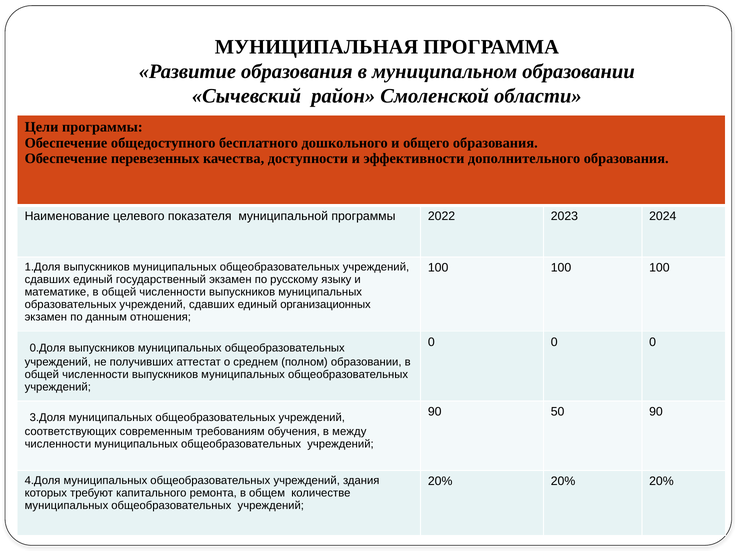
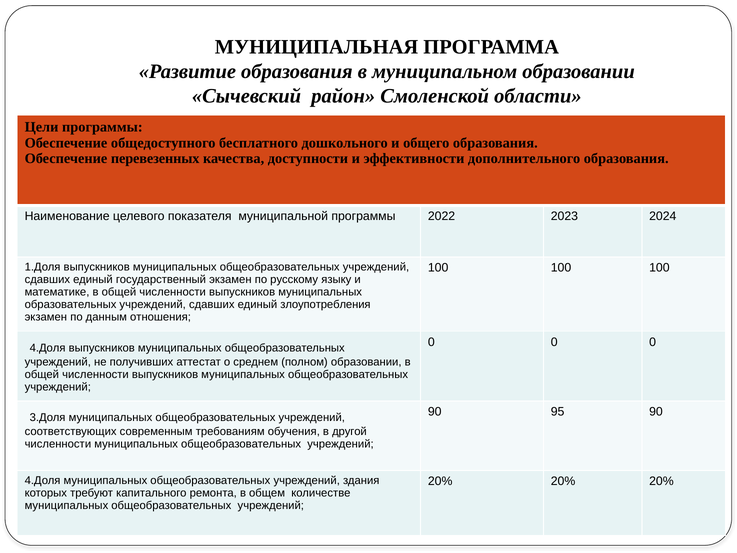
организационных: организационных -> злоупотребления
0.Доля at (48, 348): 0.Доля -> 4.Доля
50: 50 -> 95
между: между -> другой
